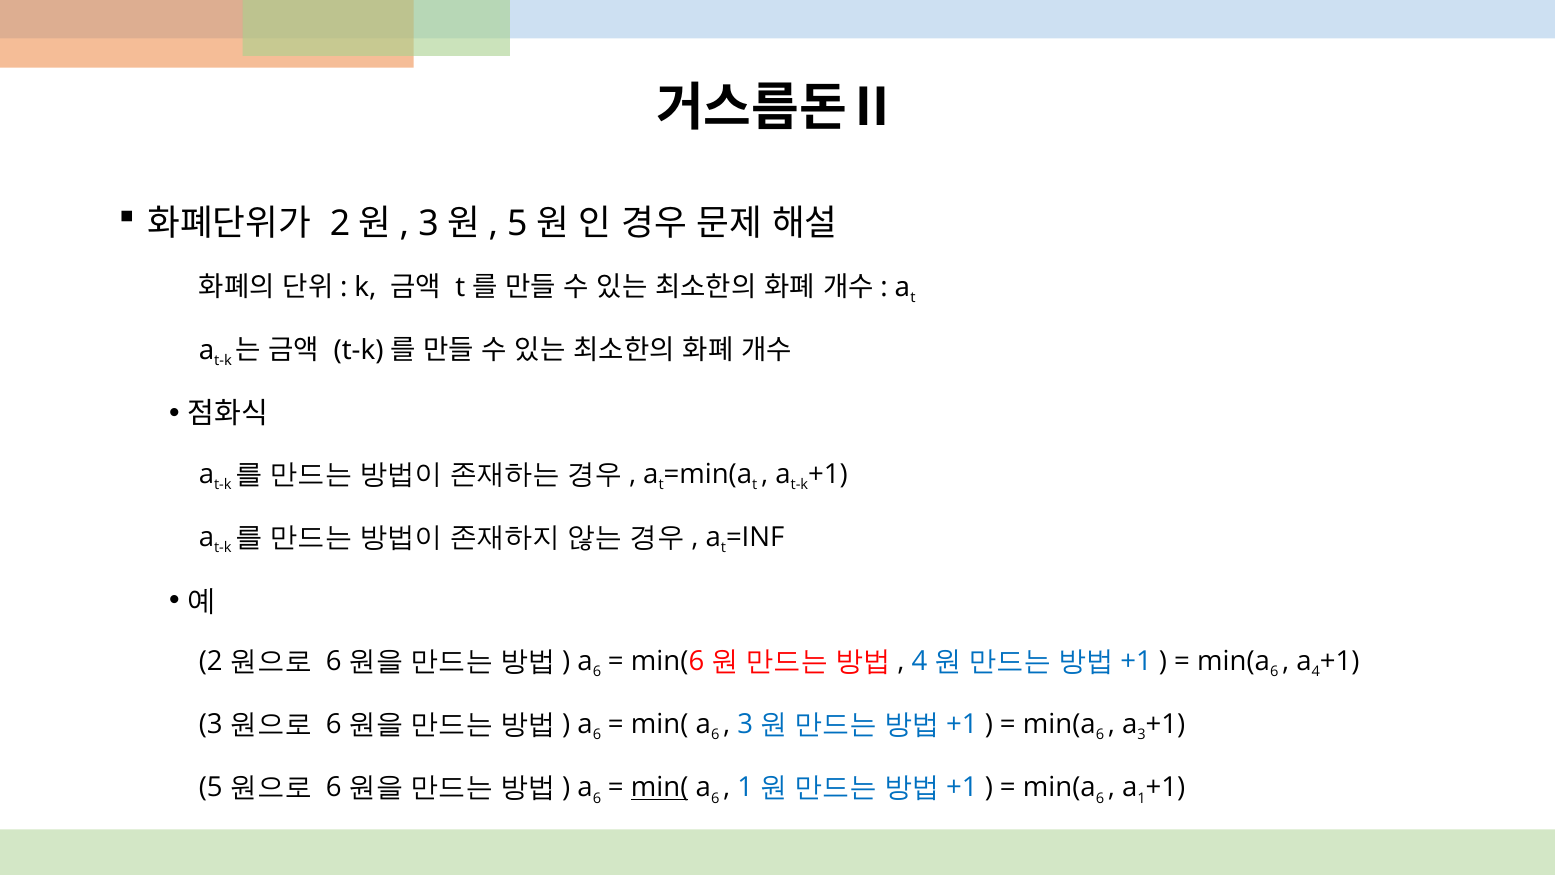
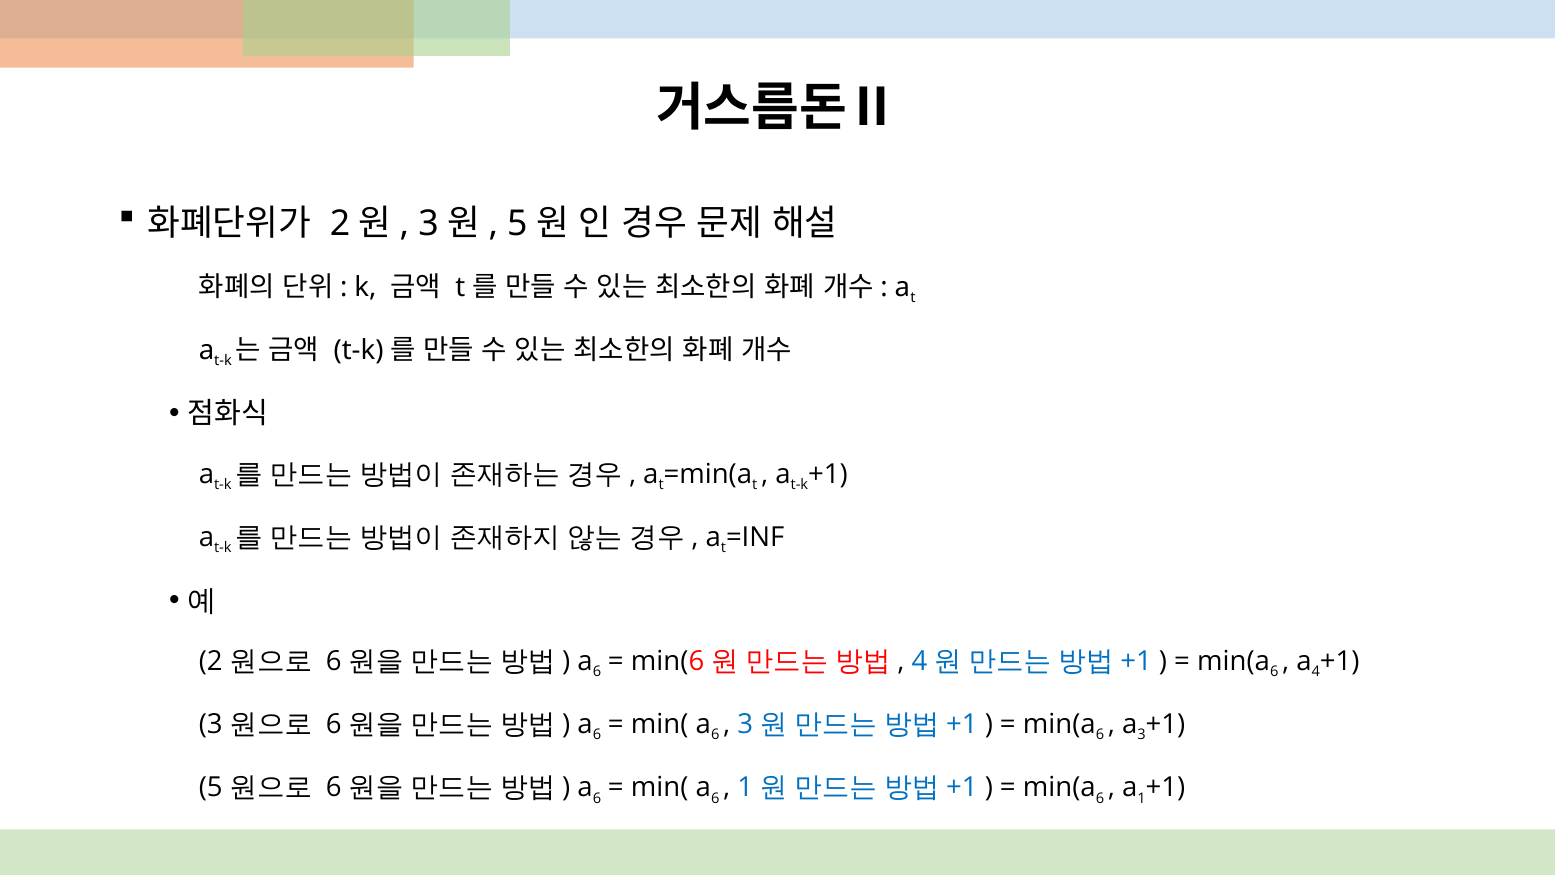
min( at (660, 787) underline: present -> none
